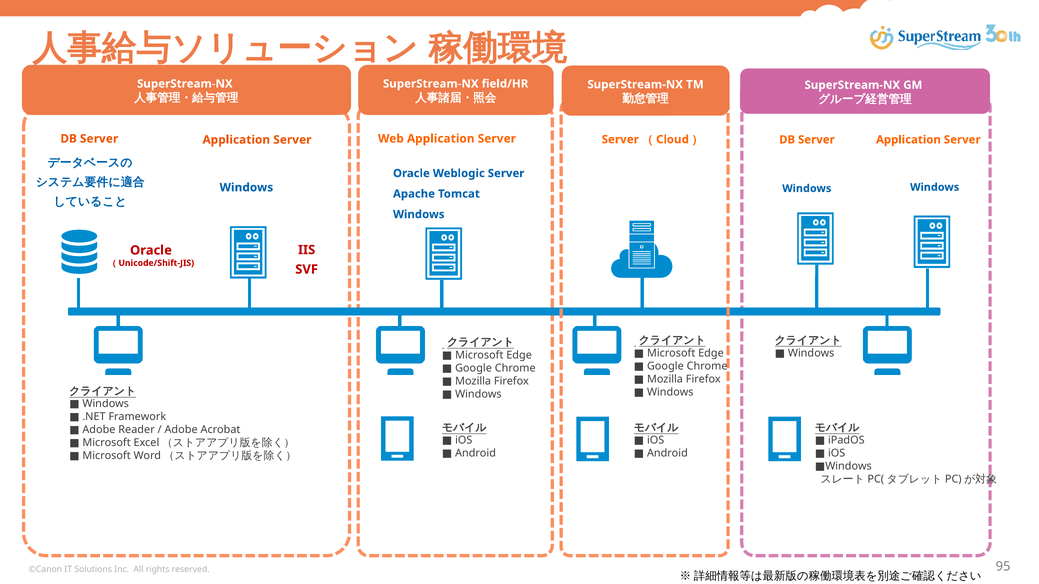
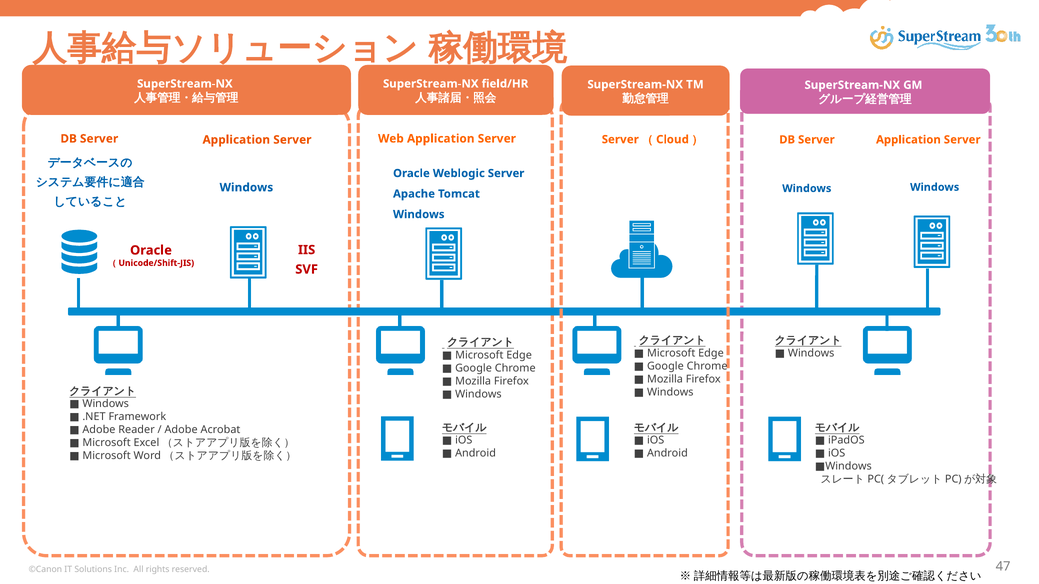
95: 95 -> 47
